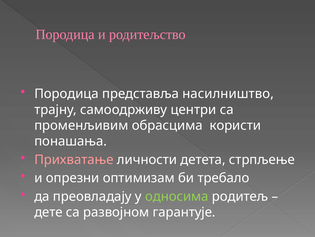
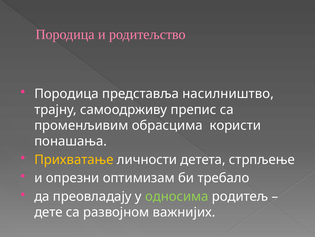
центри: центри -> препис
Прихватање colour: pink -> yellow
гарантује: гарантује -> важнијих
